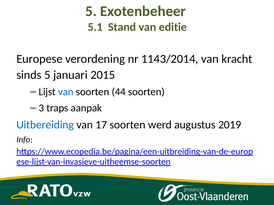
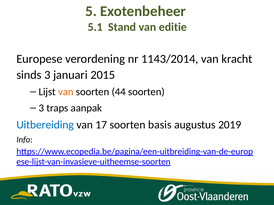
sinds 5: 5 -> 3
van at (66, 92) colour: blue -> orange
werd: werd -> basis
